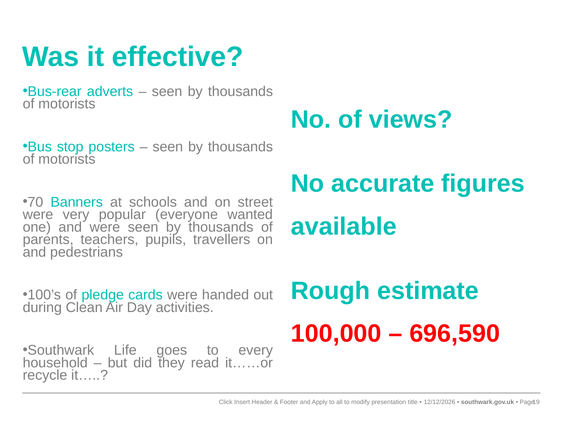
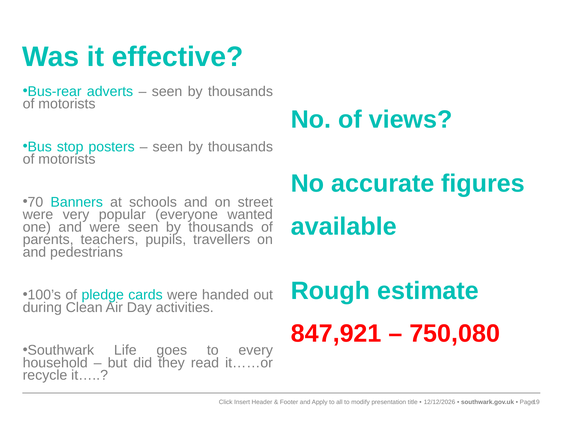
100,000: 100,000 -> 847,921
696,590: 696,590 -> 750,080
